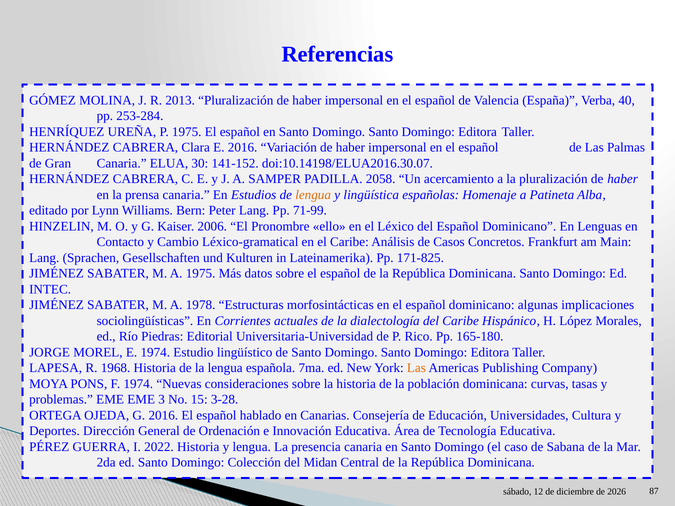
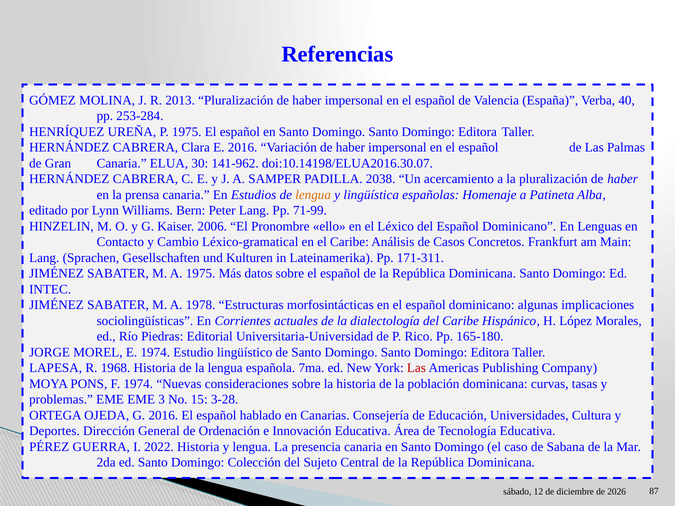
141-152: 141-152 -> 141-962
2058: 2058 -> 2038
171-825: 171-825 -> 171-311
Las at (416, 368) colour: orange -> red
Midan: Midan -> Sujeto
